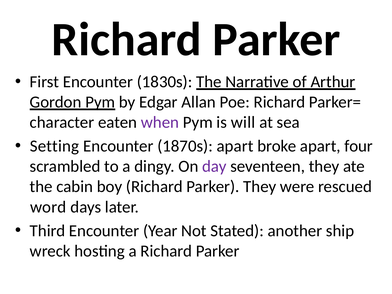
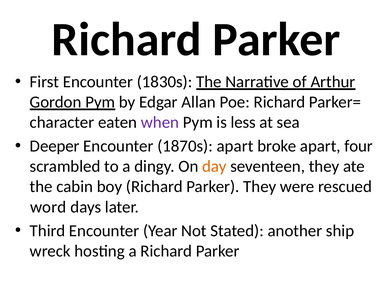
will: will -> less
Setting: Setting -> Deeper
day colour: purple -> orange
